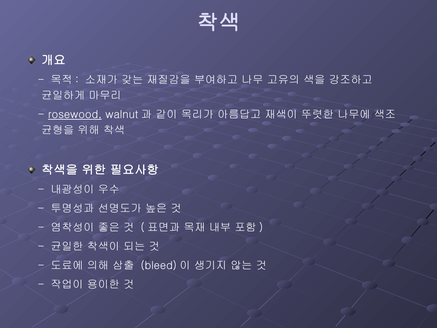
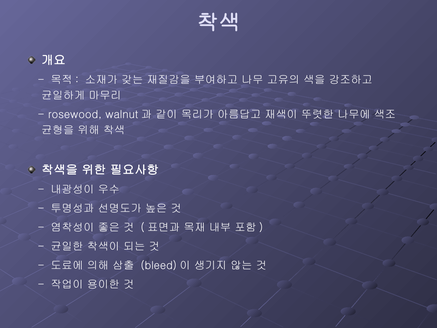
rosewood underline: present -> none
